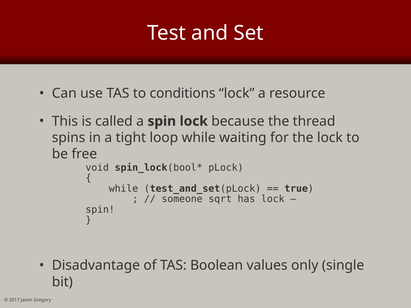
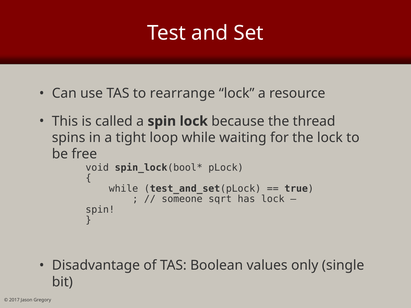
conditions: conditions -> rearrange
